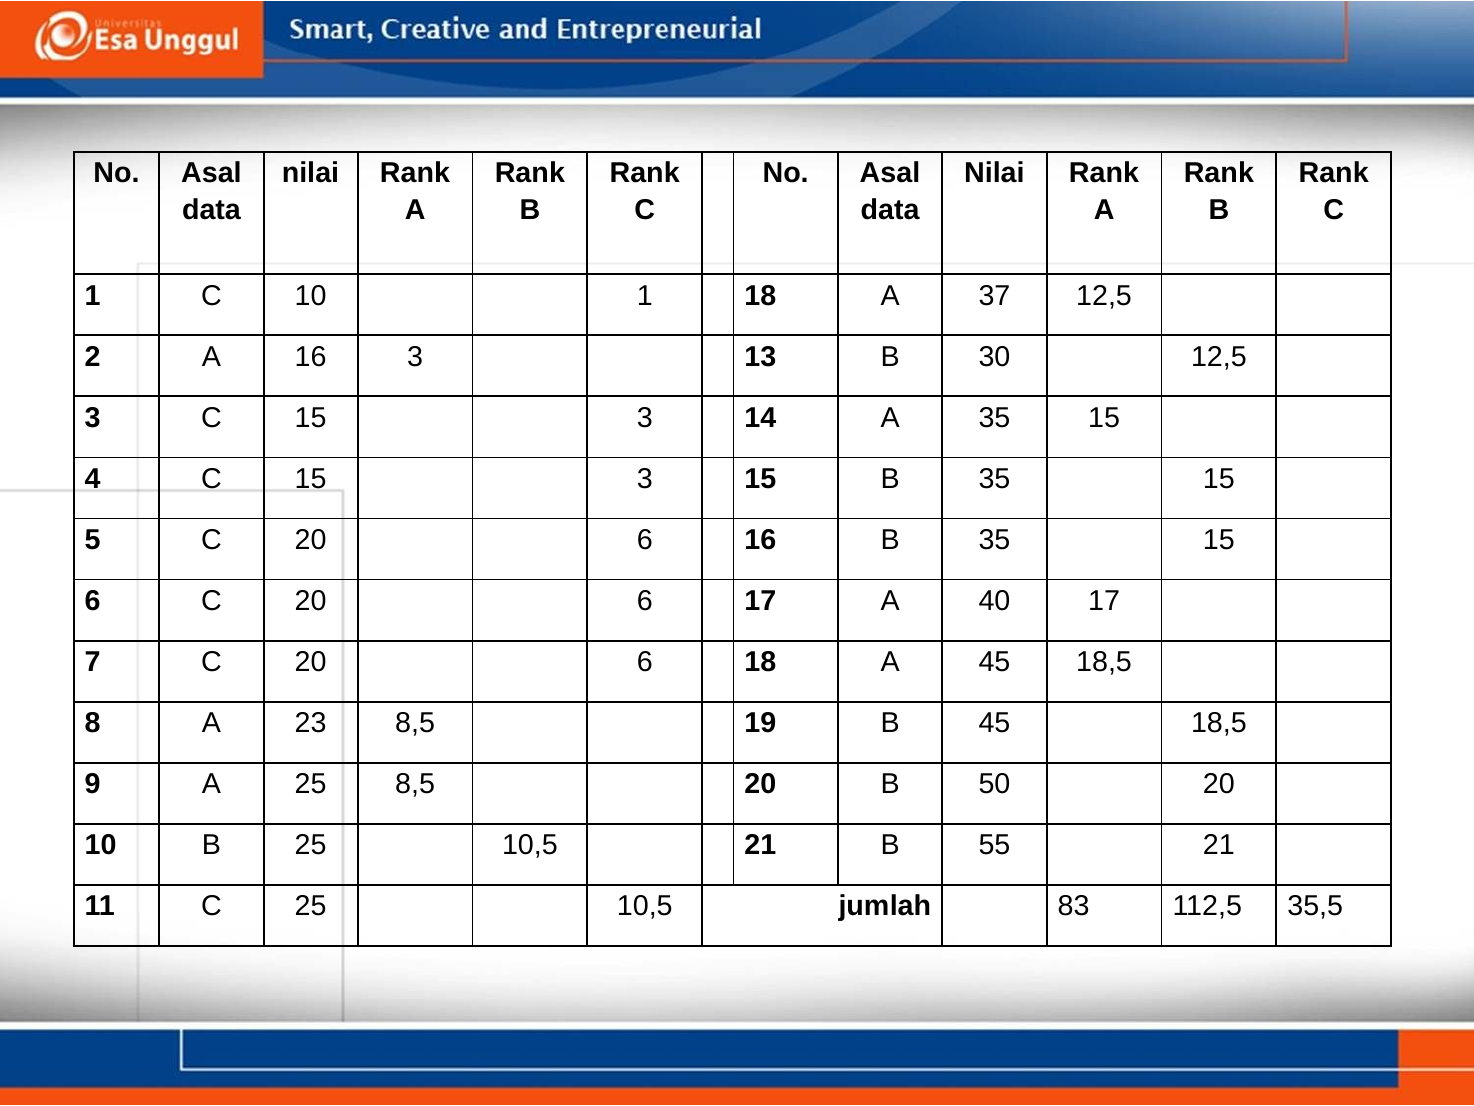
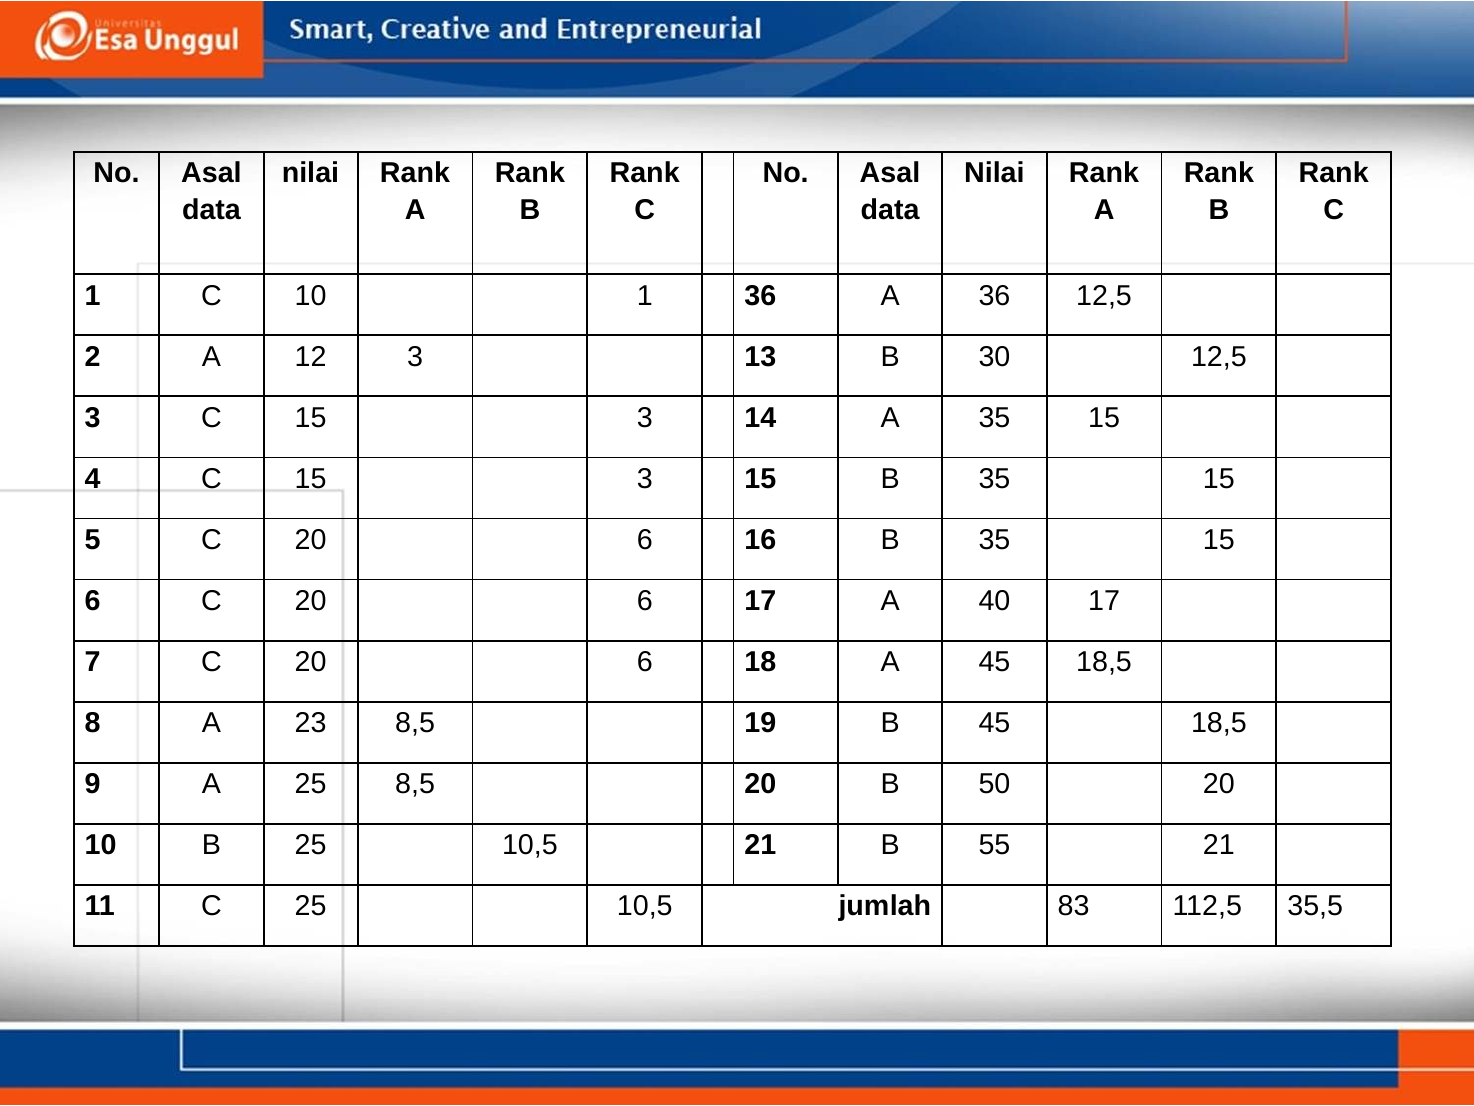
1 18: 18 -> 36
A 37: 37 -> 36
A 16: 16 -> 12
